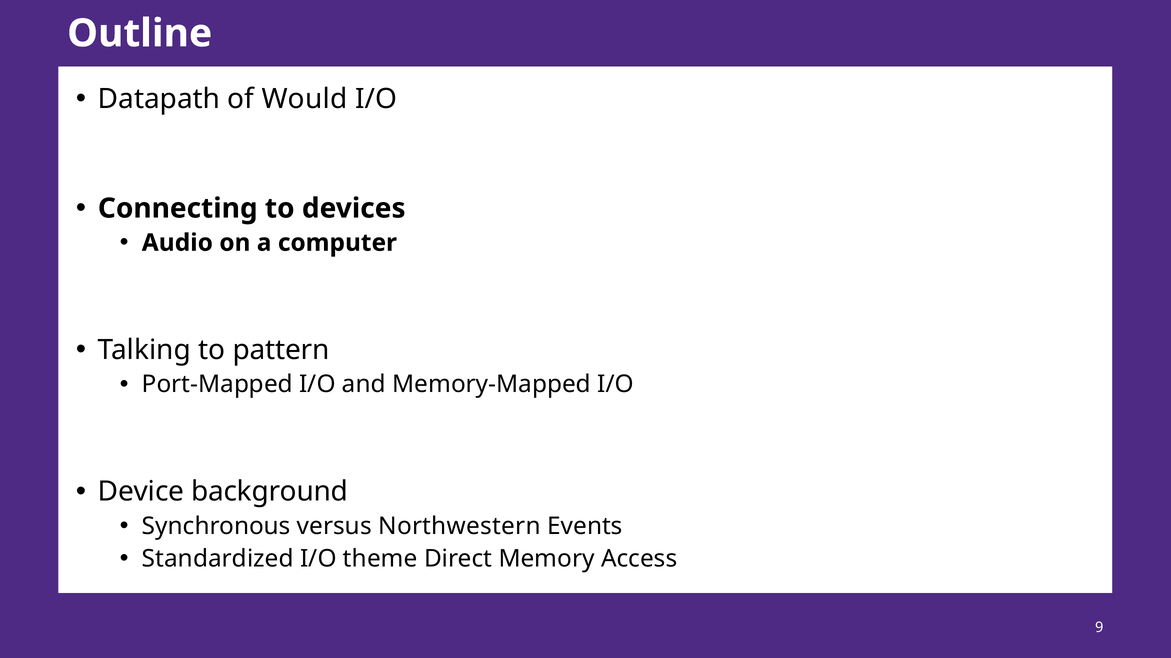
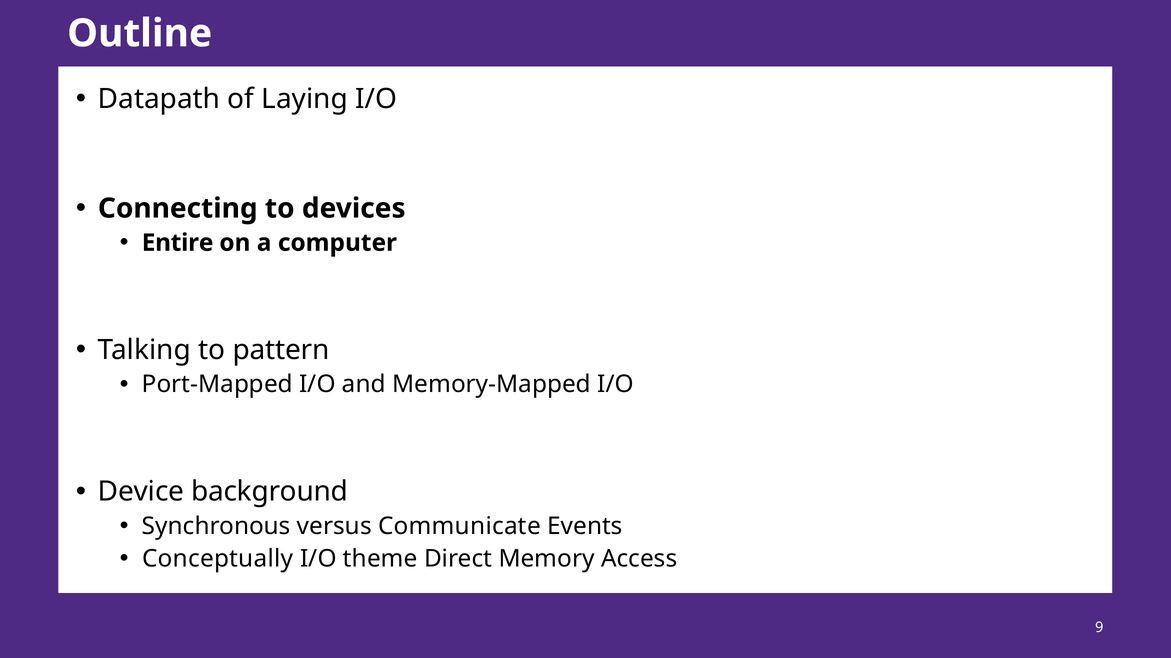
Would: Would -> Laying
Audio: Audio -> Entire
Northwestern: Northwestern -> Communicate
Standardized: Standardized -> Conceptually
